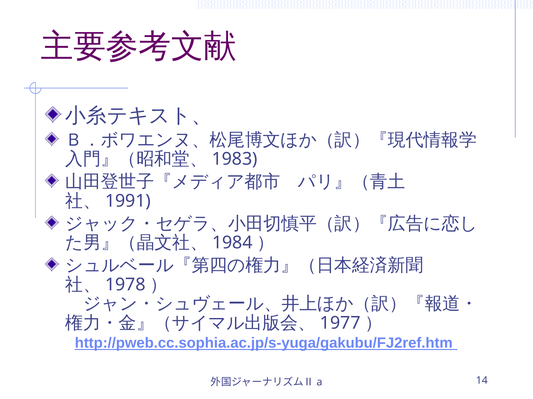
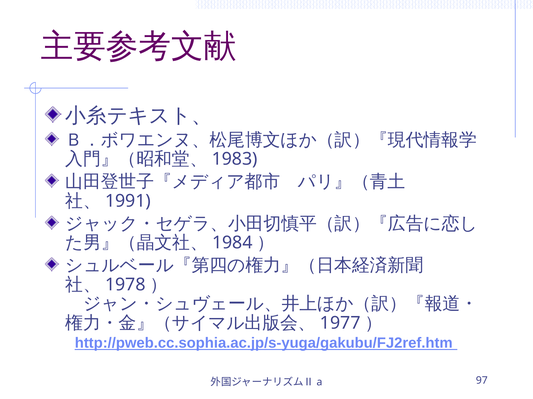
14: 14 -> 97
